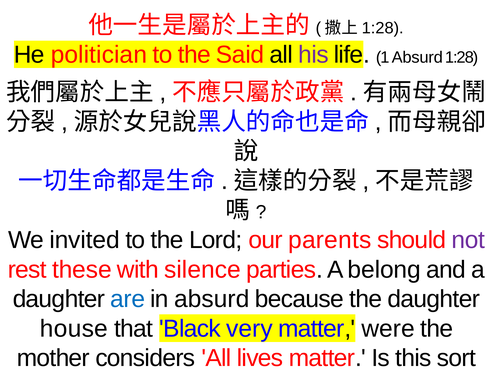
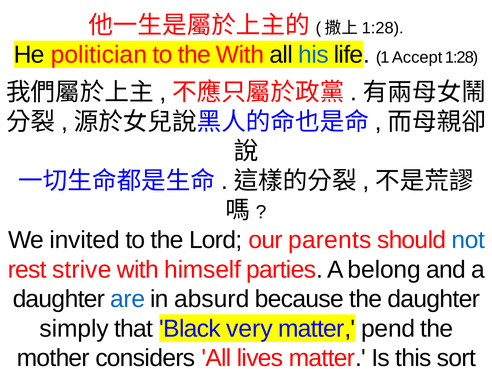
the Said: Said -> With
his colour: purple -> blue
1 Absurd: Absurd -> Accept
not at (468, 240) colour: purple -> blue
these: these -> strive
silence: silence -> himself
house: house -> simply
were: were -> pend
